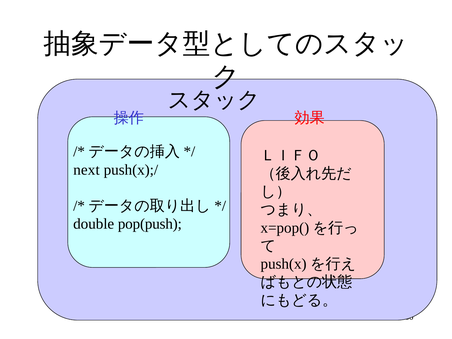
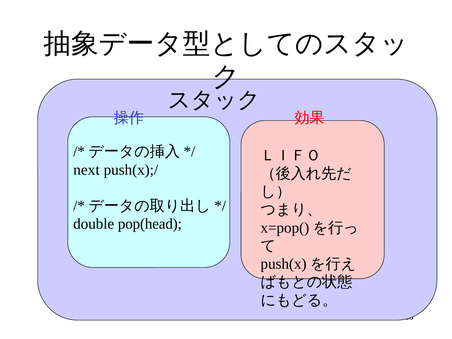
pop(push: pop(push -> pop(head
